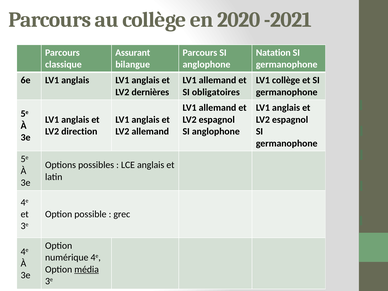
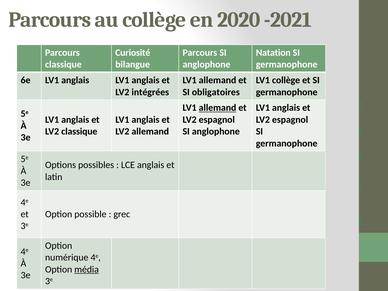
Assurant: Assurant -> Curiosité
dernières: dernières -> intégrées
allemand at (217, 108) underline: none -> present
LV2 direction: direction -> classique
